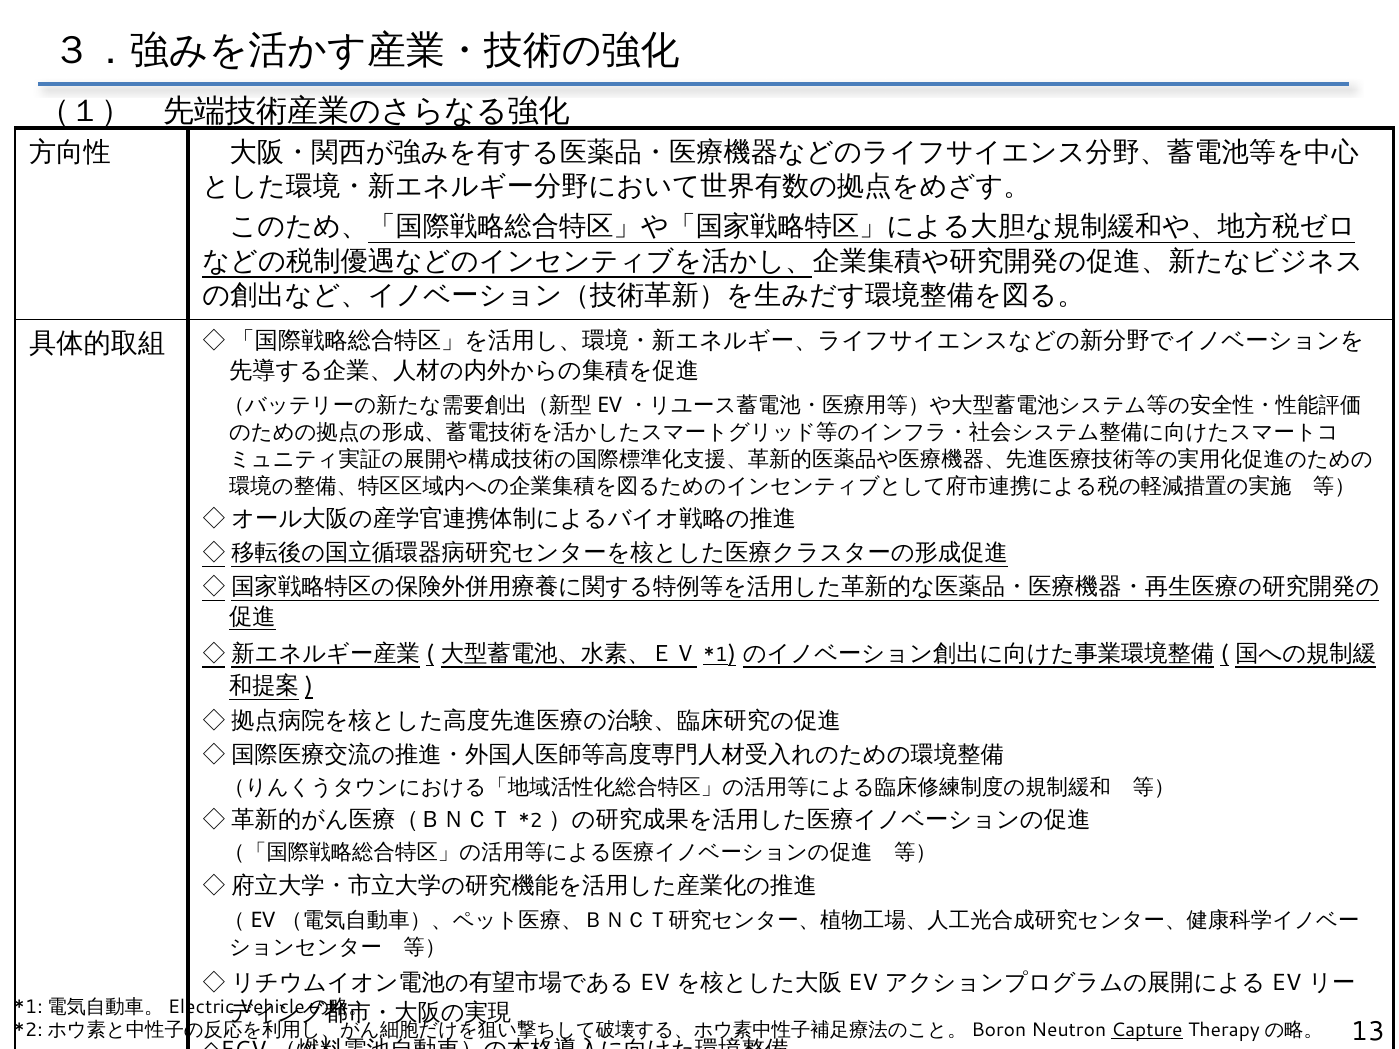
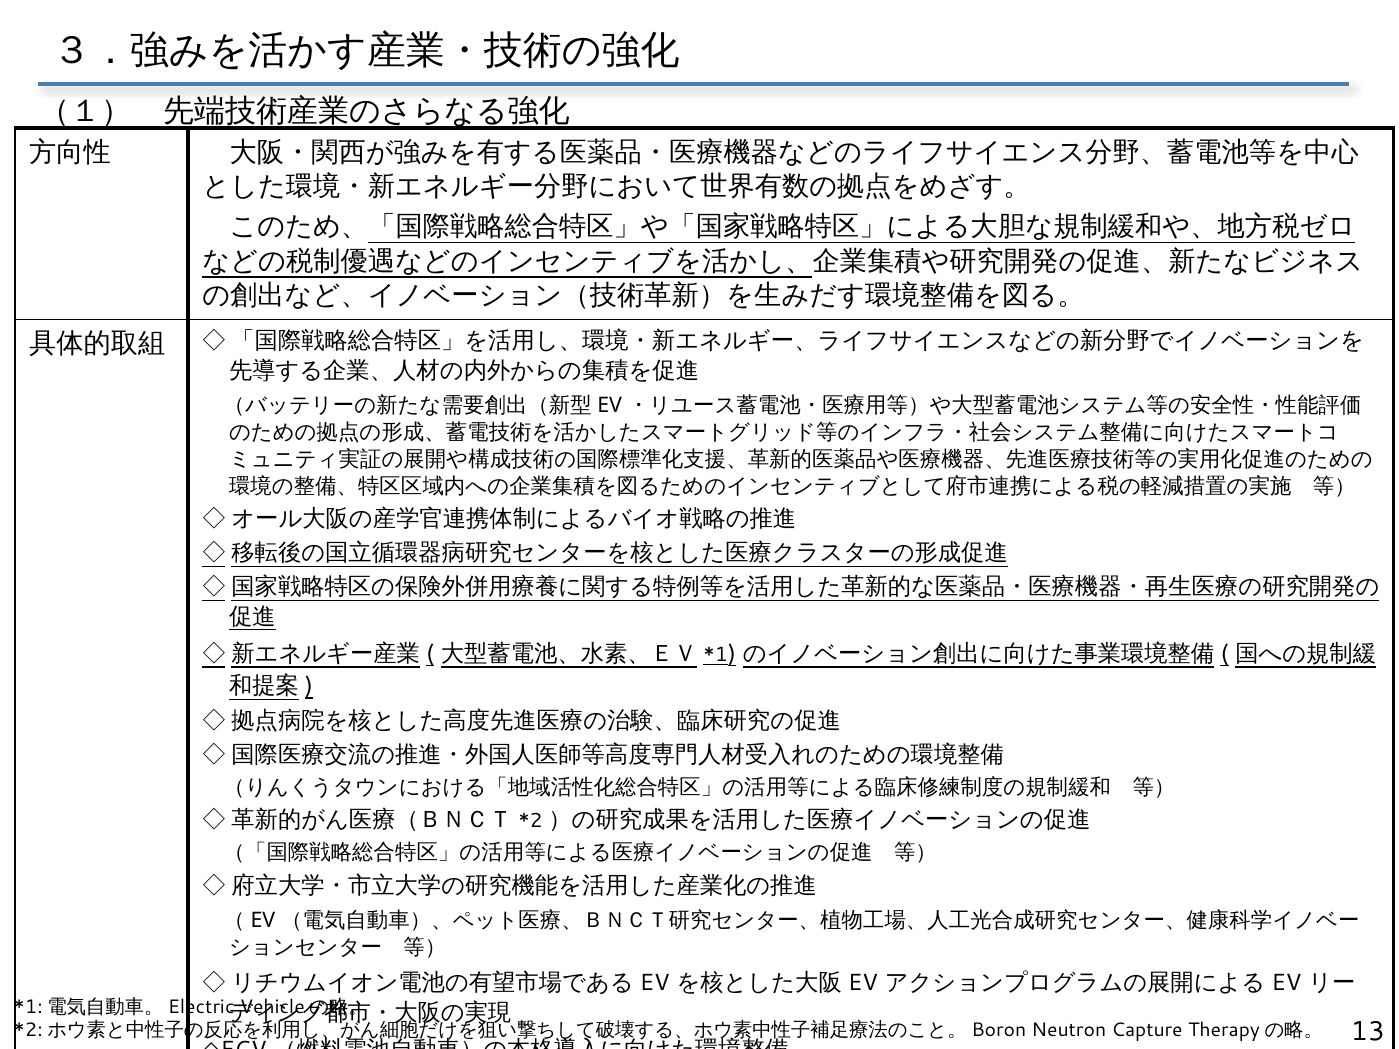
Capture underline: present -> none
